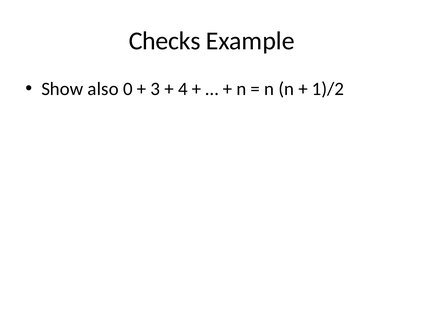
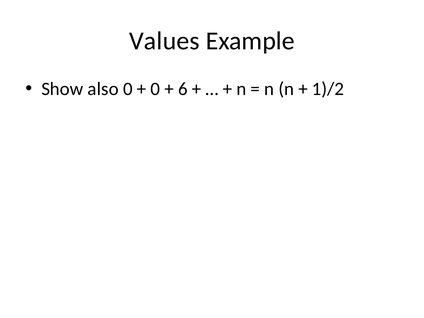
Checks: Checks -> Values
3 at (155, 89): 3 -> 0
4: 4 -> 6
